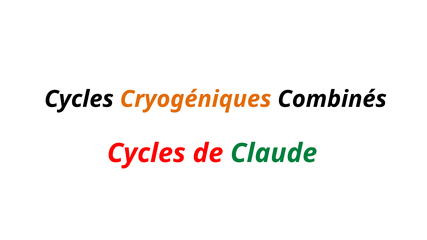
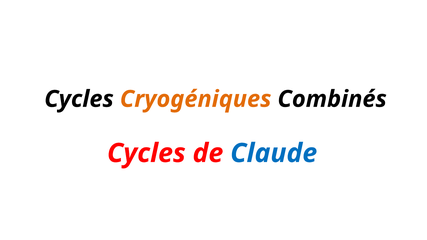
Claude colour: green -> blue
